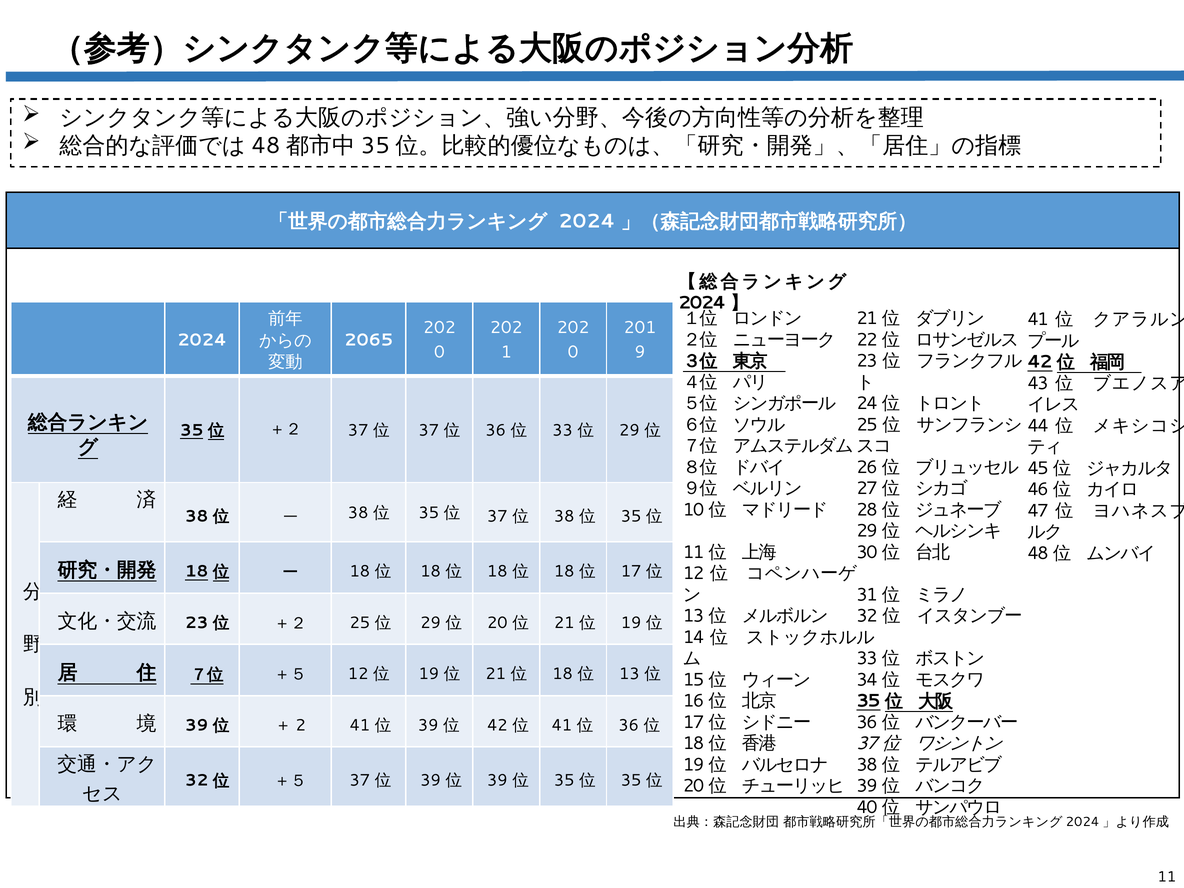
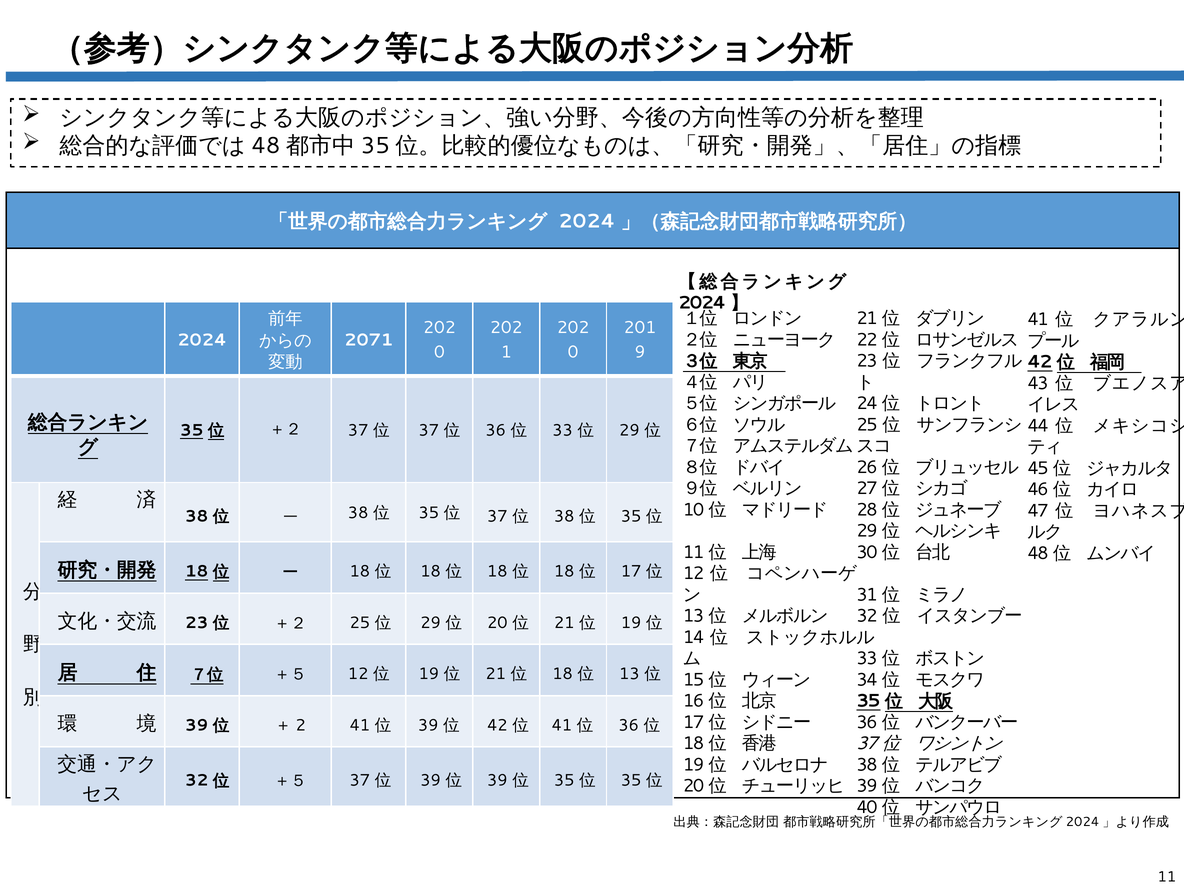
2065: 2065 -> 2071
